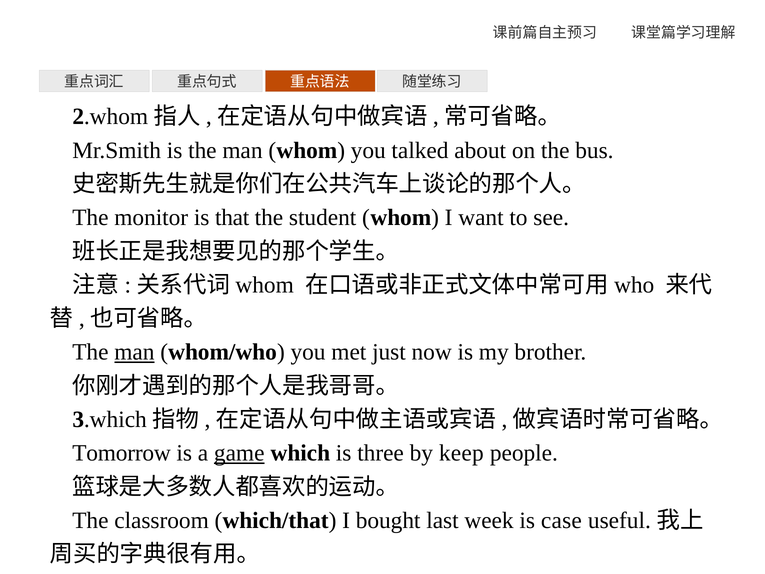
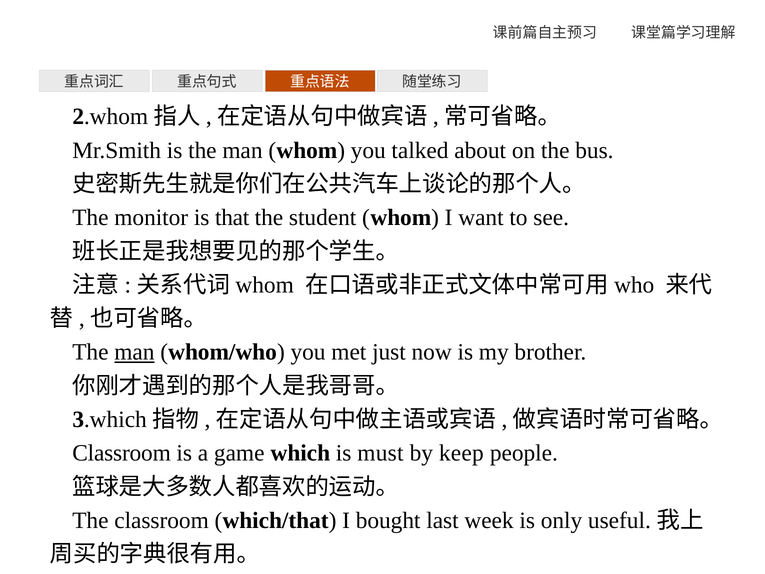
Tomorrow at (122, 453): Tomorrow -> Classroom
game underline: present -> none
three: three -> must
case: case -> only
